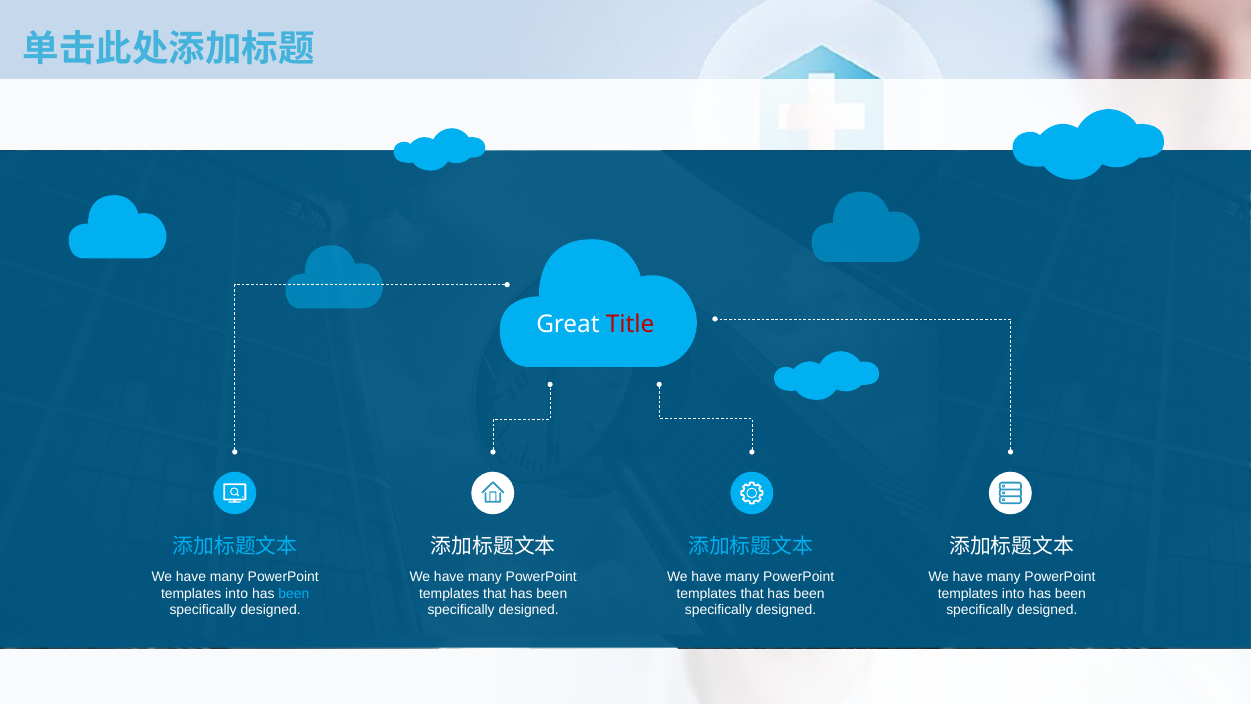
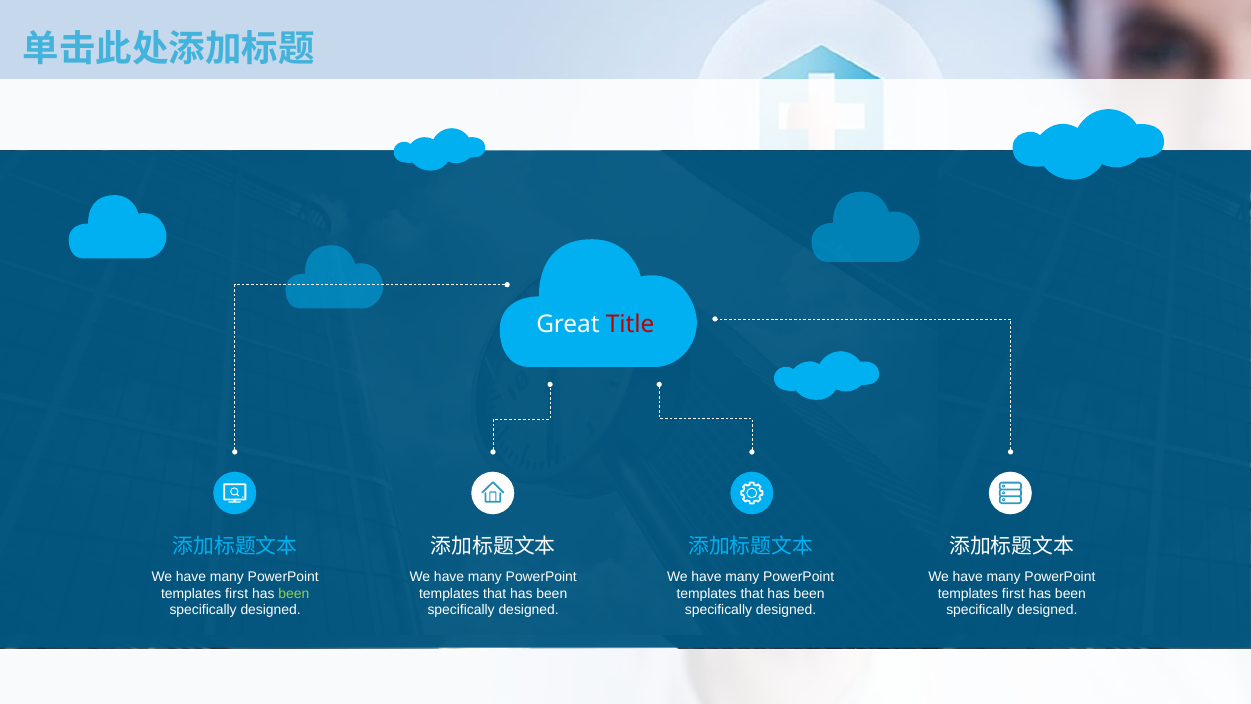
into at (237, 593): into -> first
been at (294, 593) colour: light blue -> light green
into at (1013, 593): into -> first
